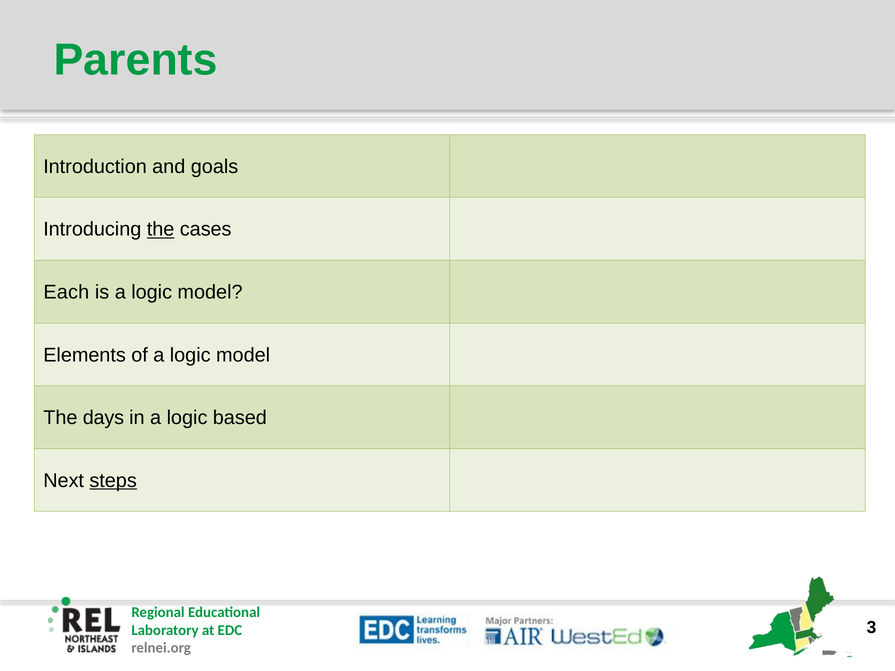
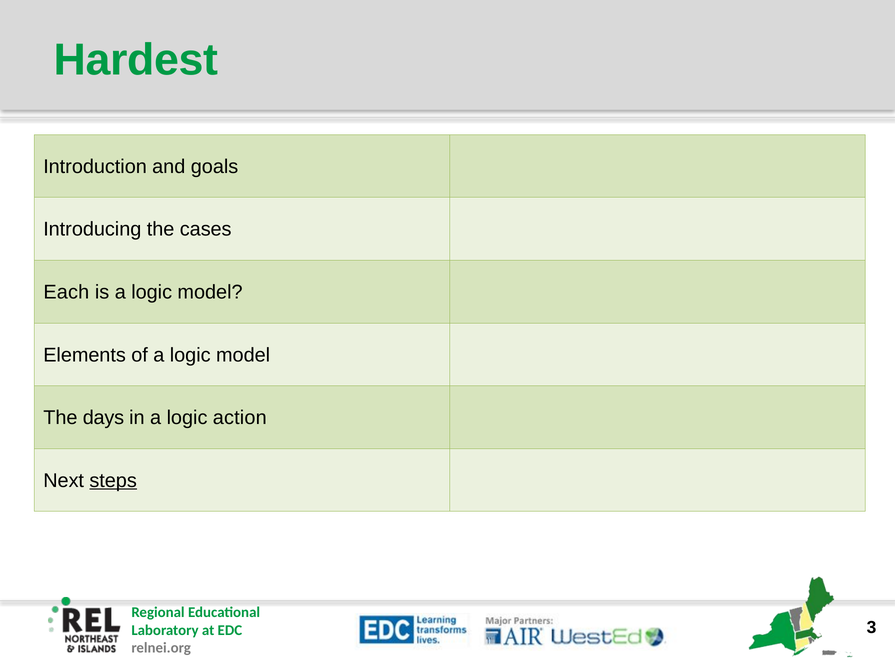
Parents: Parents -> Hardest
the at (161, 229) underline: present -> none
based: based -> action
